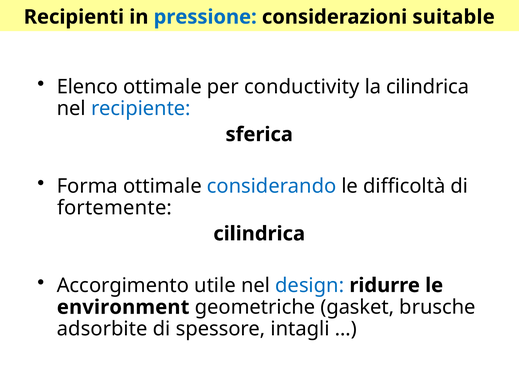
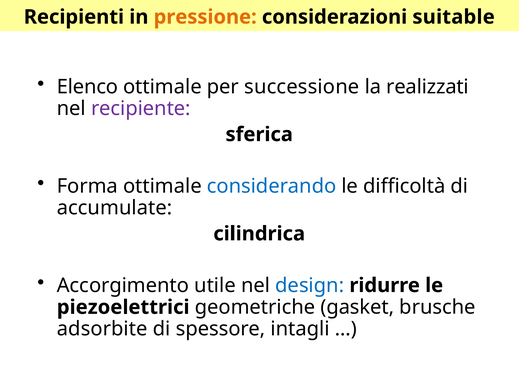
pressione colour: blue -> orange
conductivity: conductivity -> successione
la cilindrica: cilindrica -> realizzati
recipiente colour: blue -> purple
fortemente: fortemente -> accumulate
environment: environment -> piezoelettrici
